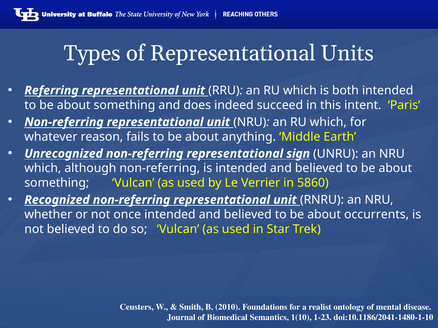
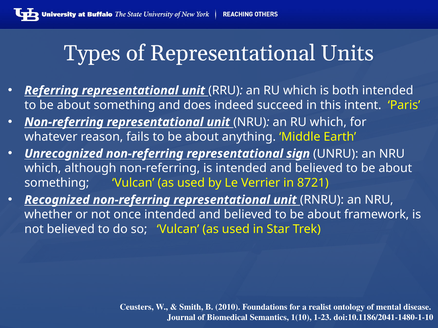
5860: 5860 -> 8721
occurrents: occurrents -> framework
